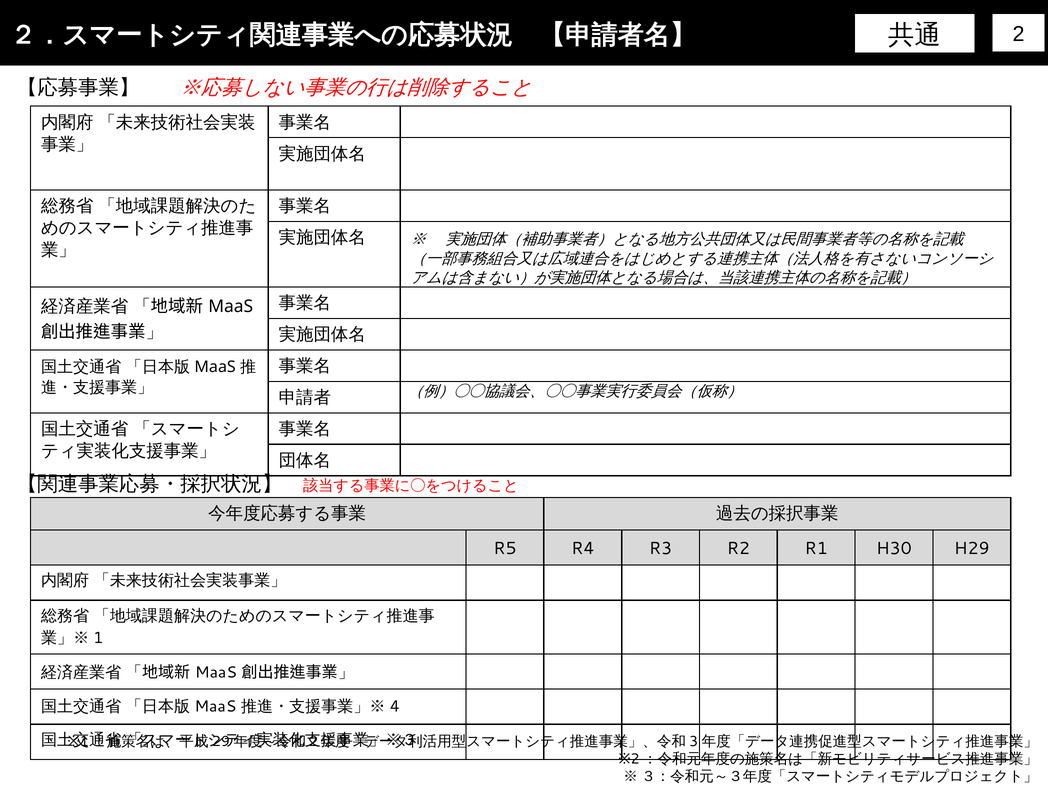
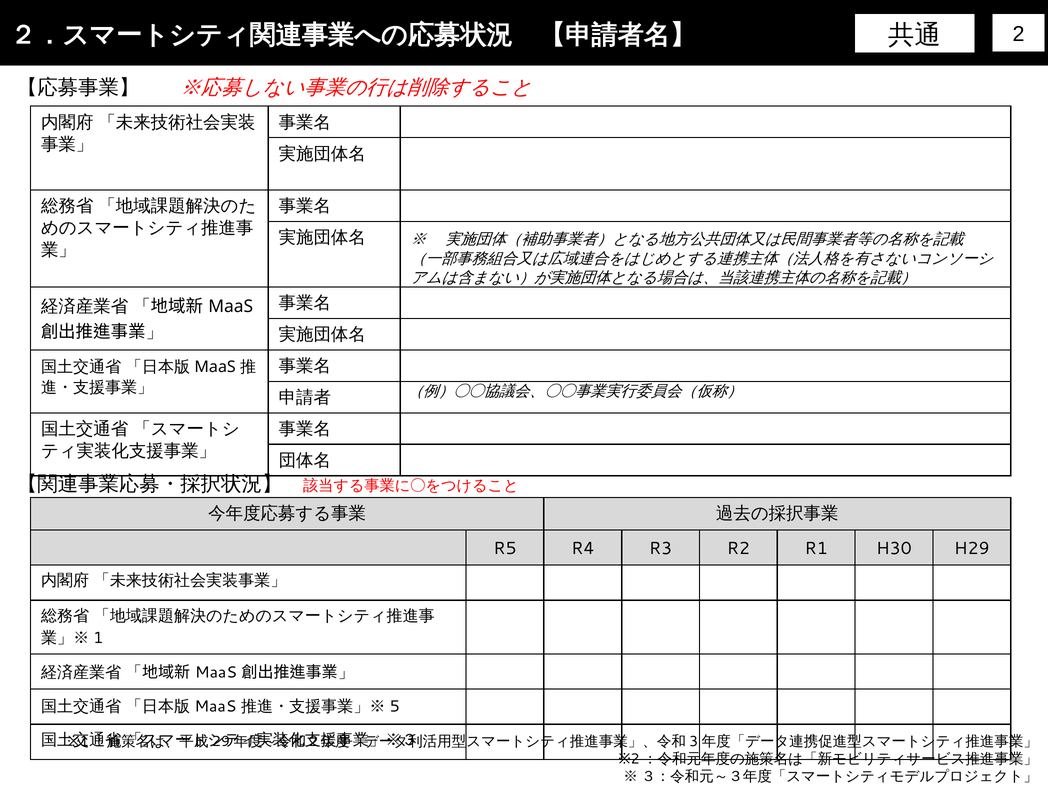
4: 4 -> 5
